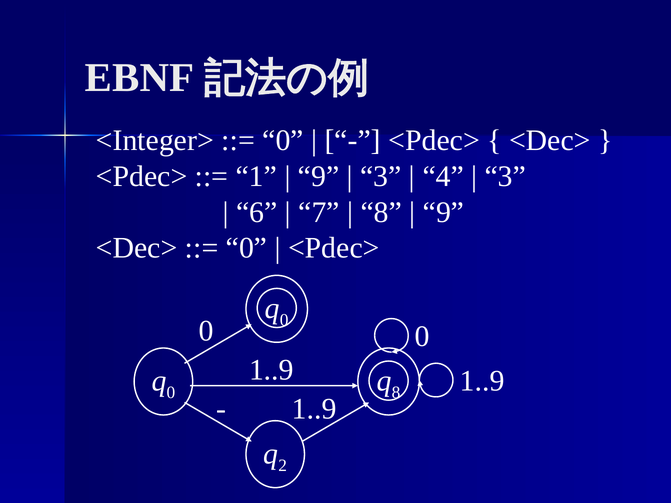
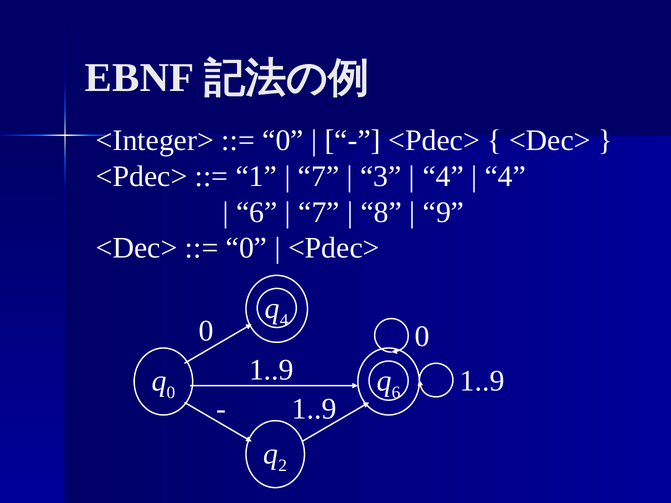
9 at (319, 176): 9 -> 7
3 at (505, 176): 3 -> 4
0 at (284, 320): 0 -> 4
8 at (396, 393): 8 -> 6
